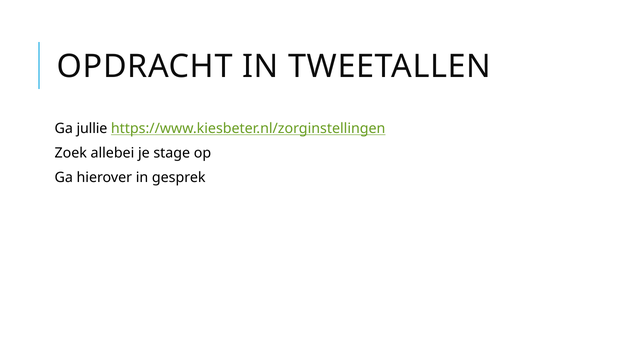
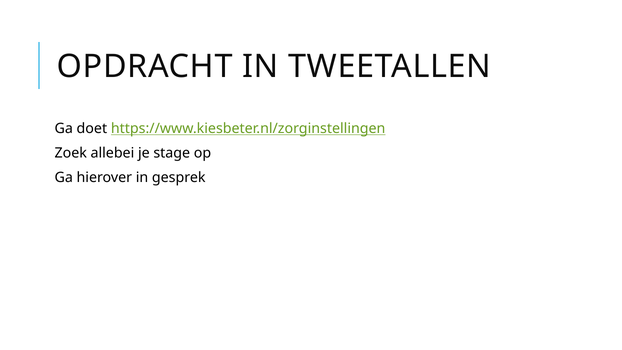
jullie: jullie -> doet
